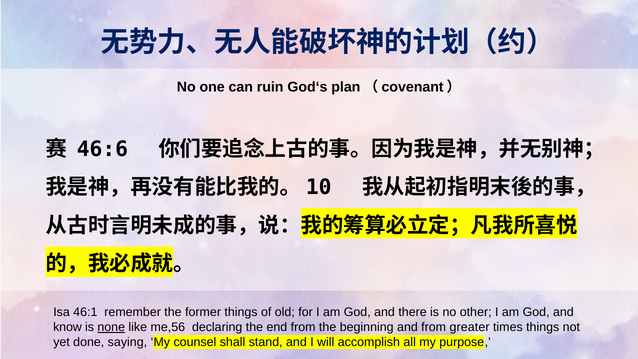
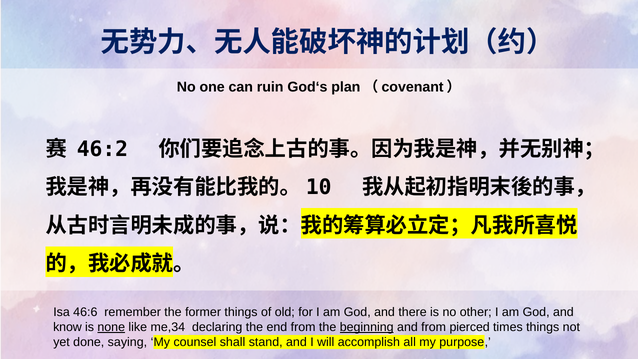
46:6: 46:6 -> 46:2
46:1: 46:1 -> 46:6
me,56: me,56 -> me,34
beginning underline: none -> present
greater: greater -> pierced
